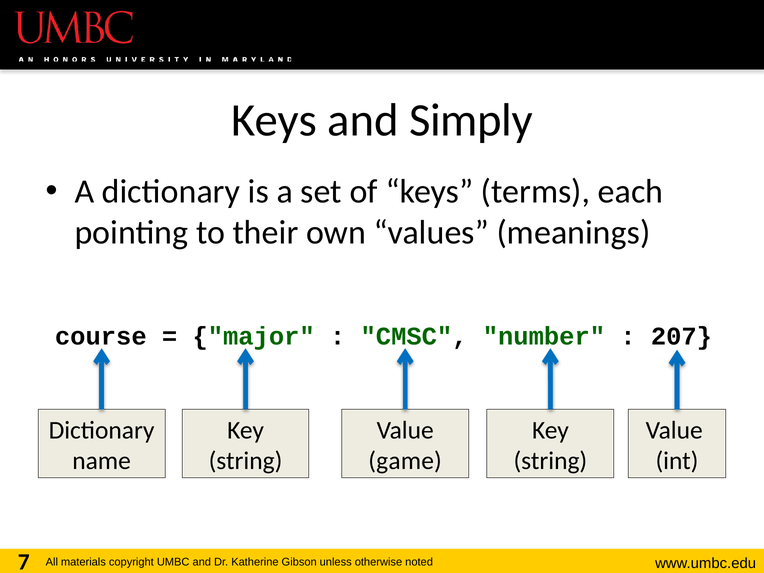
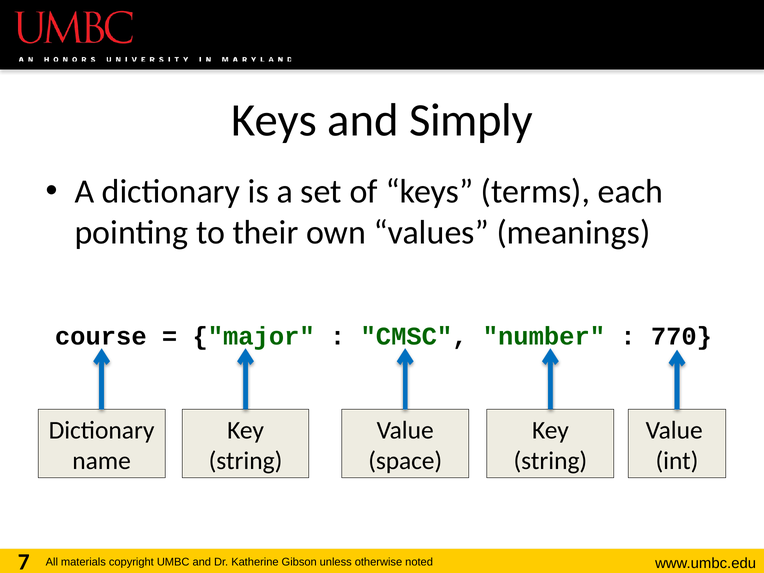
207: 207 -> 770
game: game -> space
